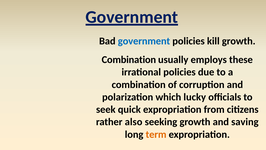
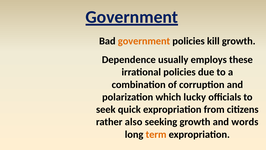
government at (144, 41) colour: blue -> orange
Combination at (129, 60): Combination -> Dependence
saving: saving -> words
